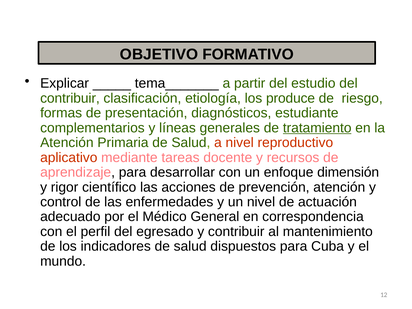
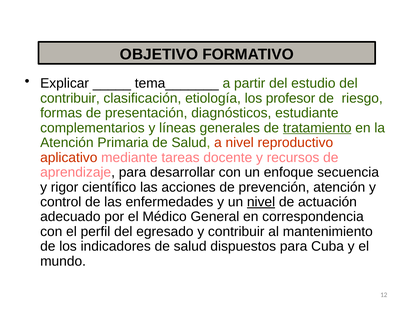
produce: produce -> profesor
dimensión: dimensión -> secuencia
nivel at (261, 202) underline: none -> present
